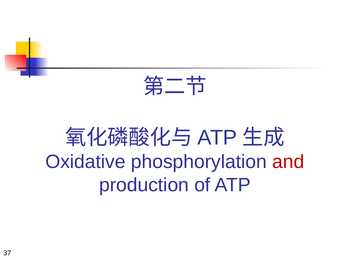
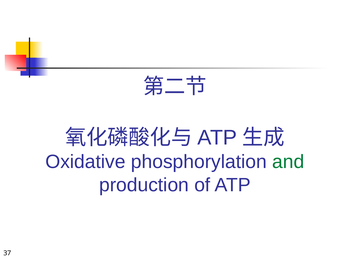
and colour: red -> green
